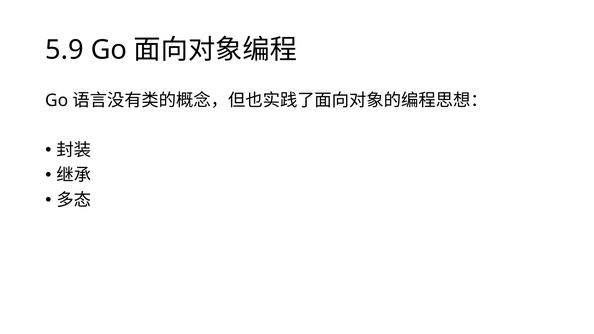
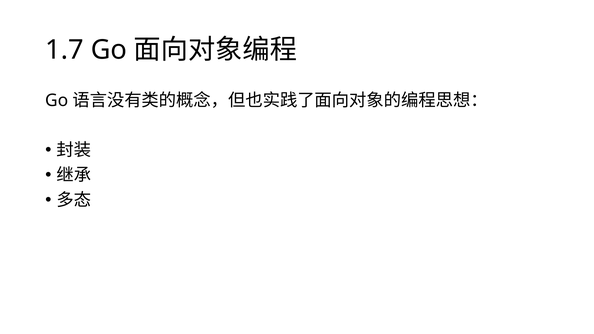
5.9: 5.9 -> 1.7
